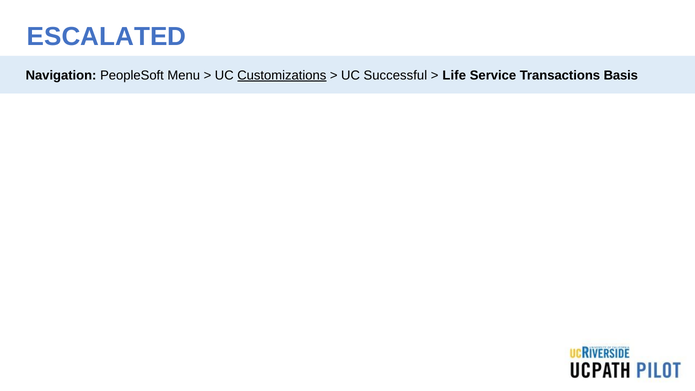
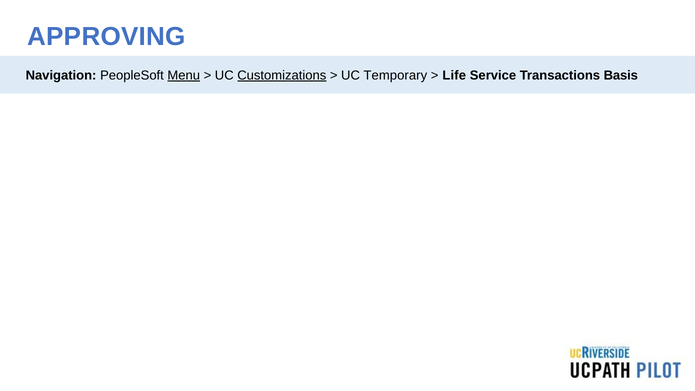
ESCALATED: ESCALATED -> APPROVING
Menu underline: none -> present
Successful: Successful -> Temporary
